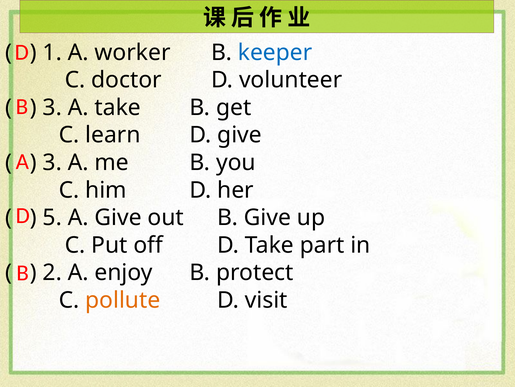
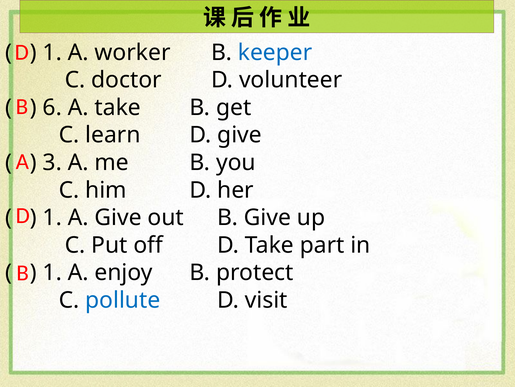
3 at (52, 107): 3 -> 6
5 at (52, 217): 5 -> 1
2 at (52, 272): 2 -> 1
pollute colour: orange -> blue
